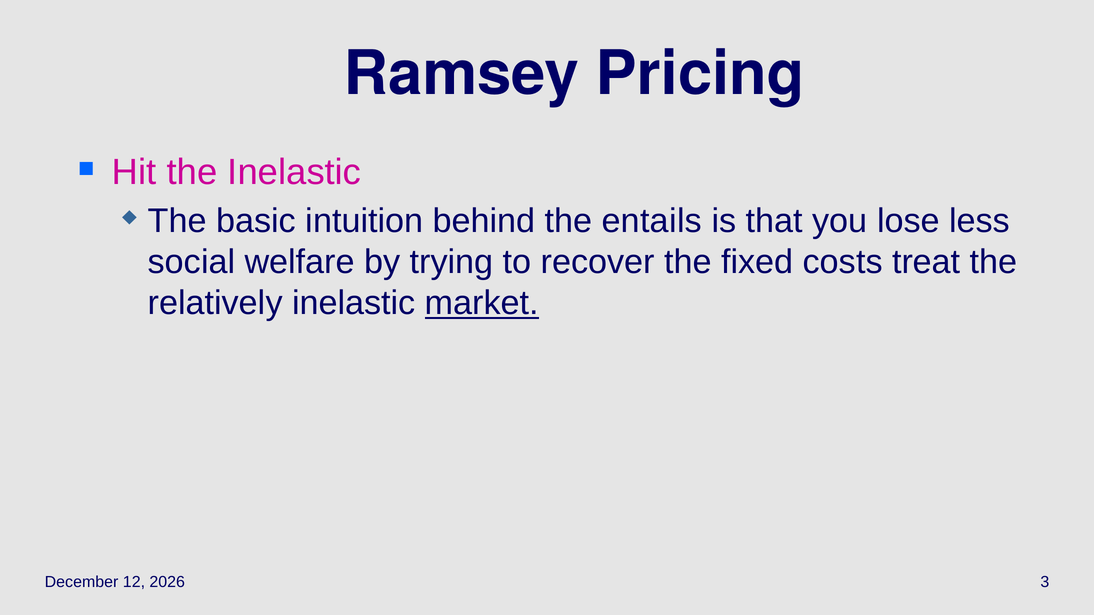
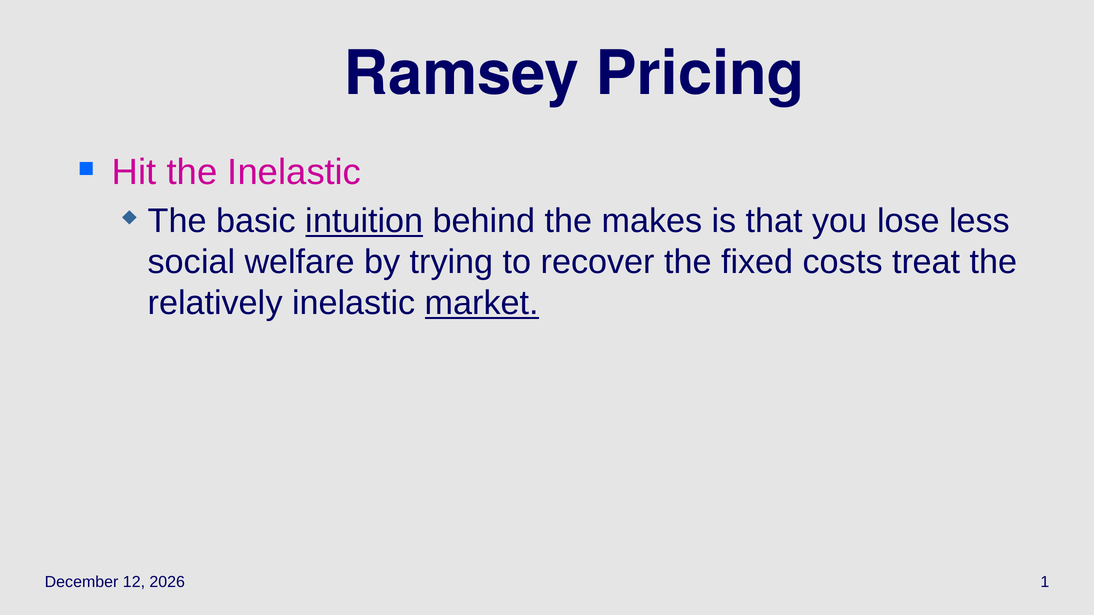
intuition underline: none -> present
entails: entails -> makes
3: 3 -> 1
